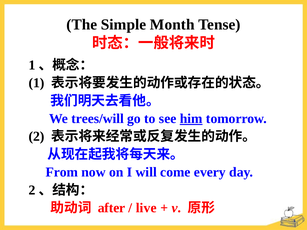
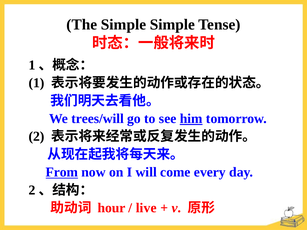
Simple Month: Month -> Simple
From underline: none -> present
after: after -> hour
